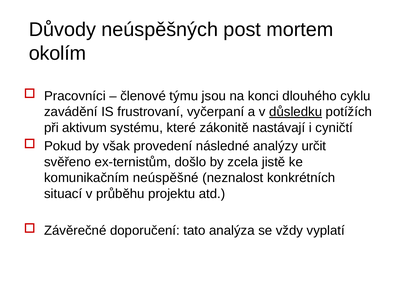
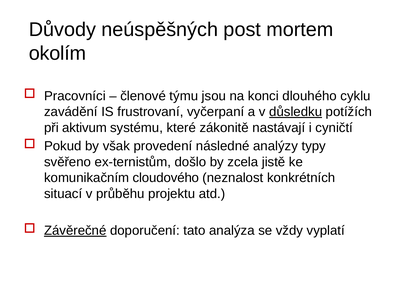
určit: určit -> typy
neúspěšné: neúspěšné -> cloudového
Závěrečné underline: none -> present
